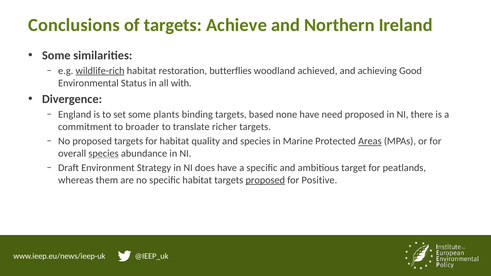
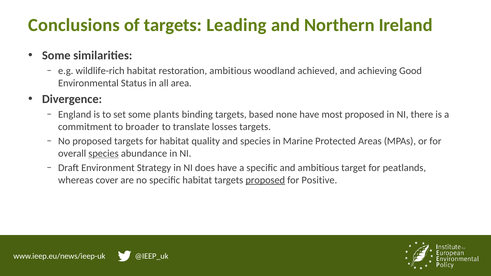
Achieve: Achieve -> Leading
wildlife-rich underline: present -> none
restoration butterflies: butterflies -> ambitious
with: with -> area
need: need -> most
richer: richer -> losses
Areas underline: present -> none
them: them -> cover
